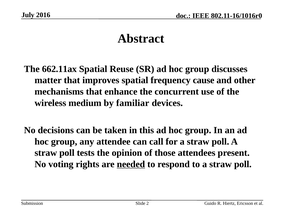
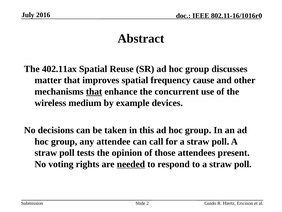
662.11ax: 662.11ax -> 402.11ax
that at (94, 91) underline: none -> present
familiar: familiar -> example
